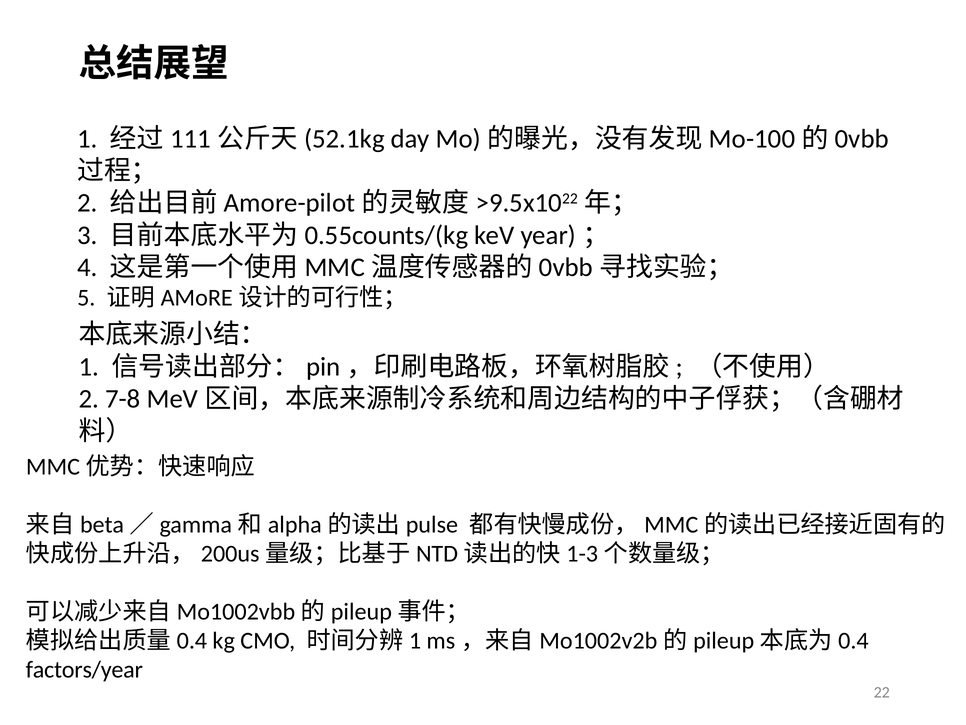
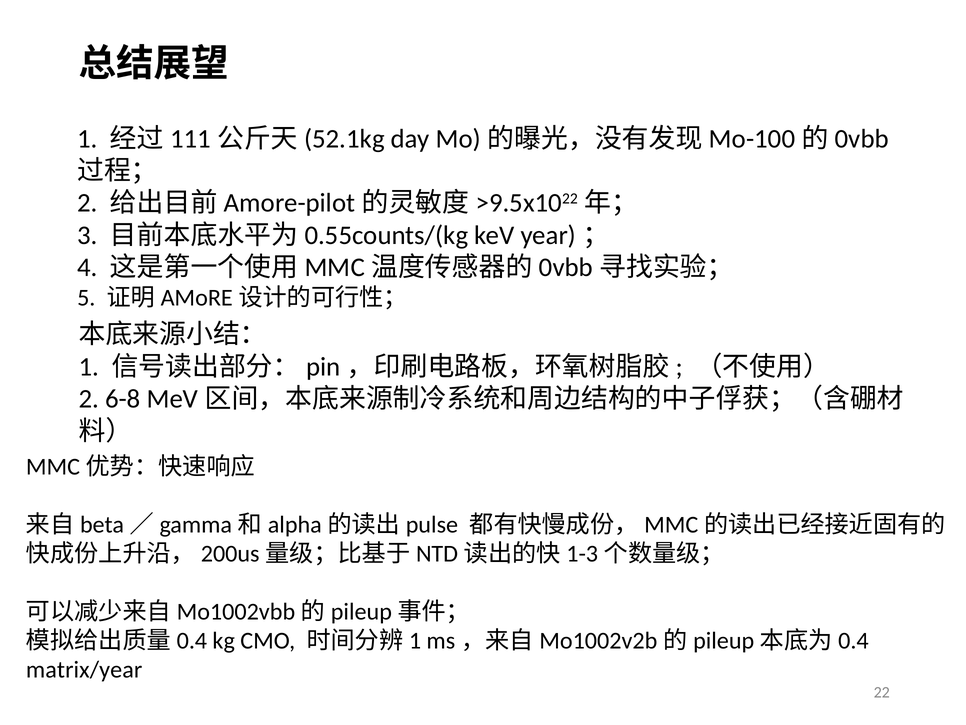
7-8: 7-8 -> 6-8
factors/year: factors/year -> matrix/year
